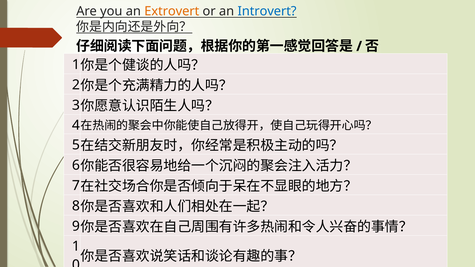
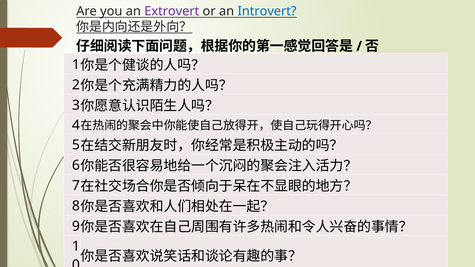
Extrovert colour: orange -> purple
